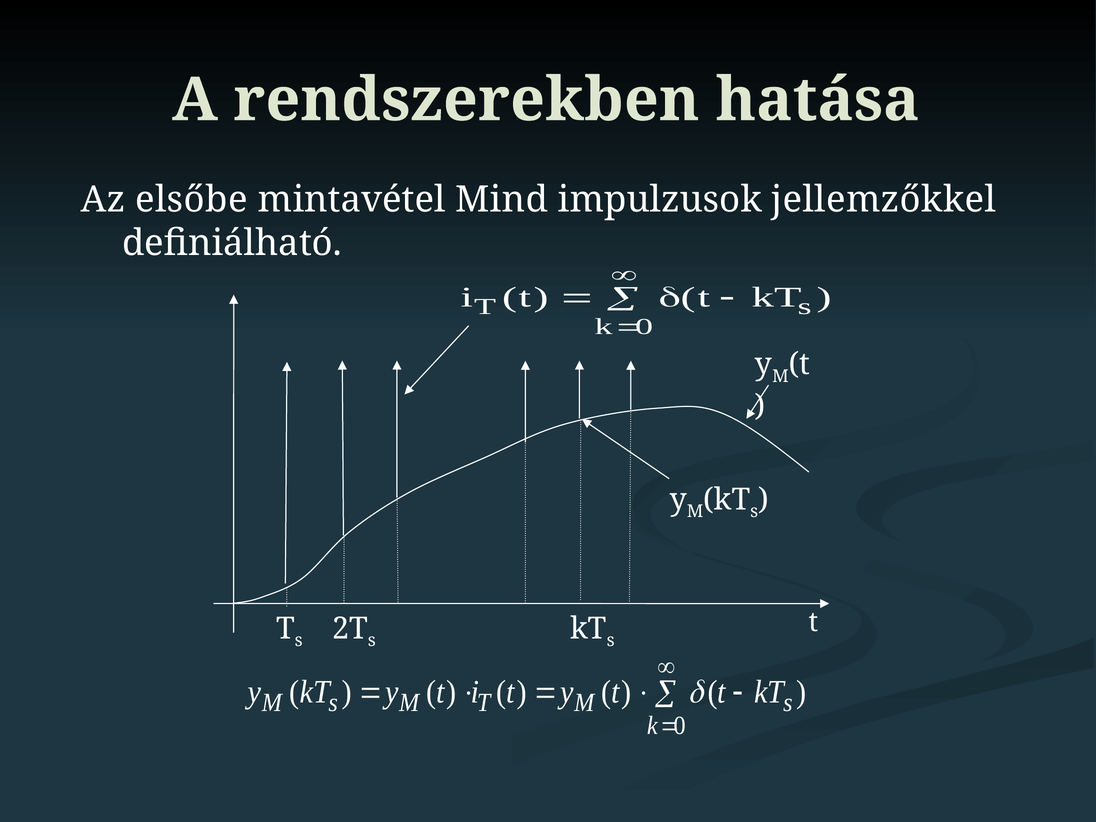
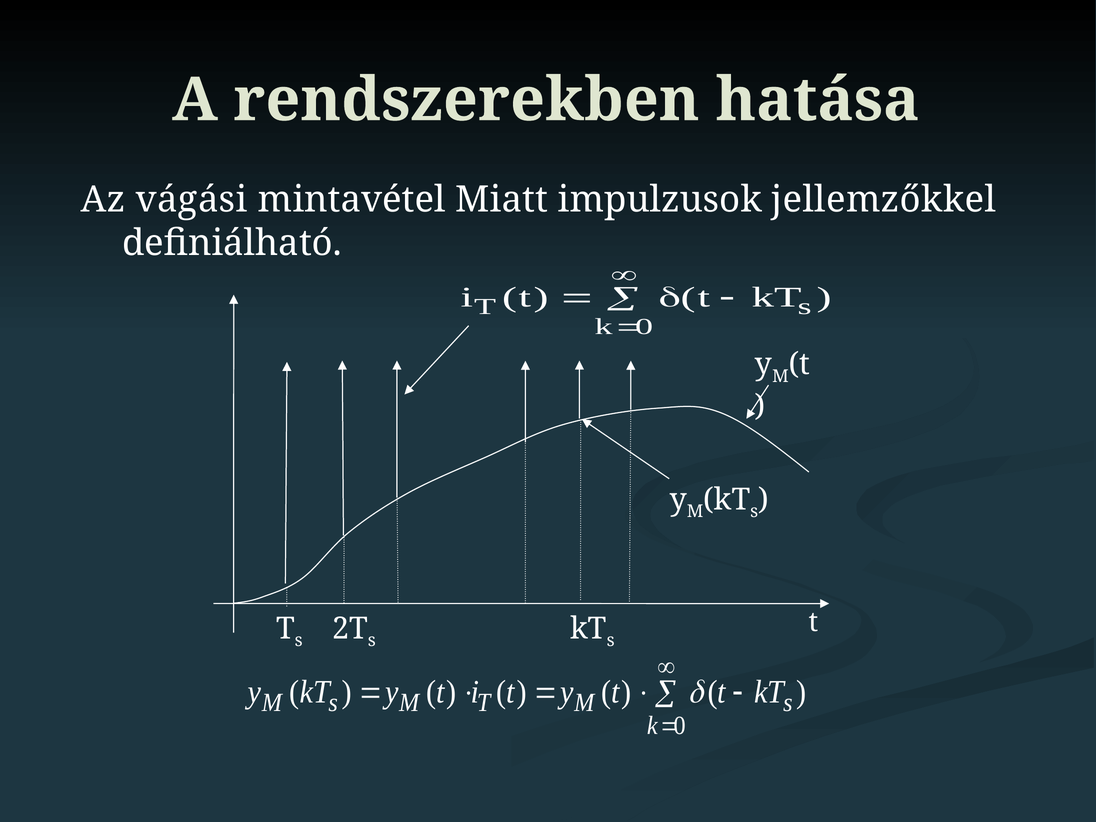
elsőbe: elsőbe -> vágási
Mind: Mind -> Miatt
